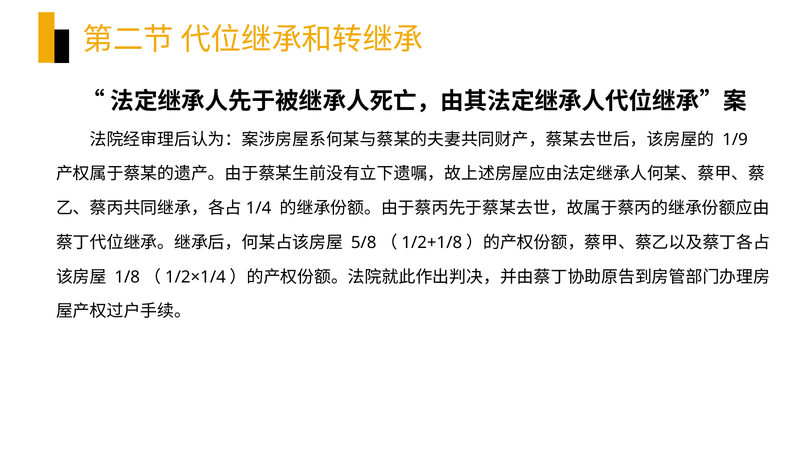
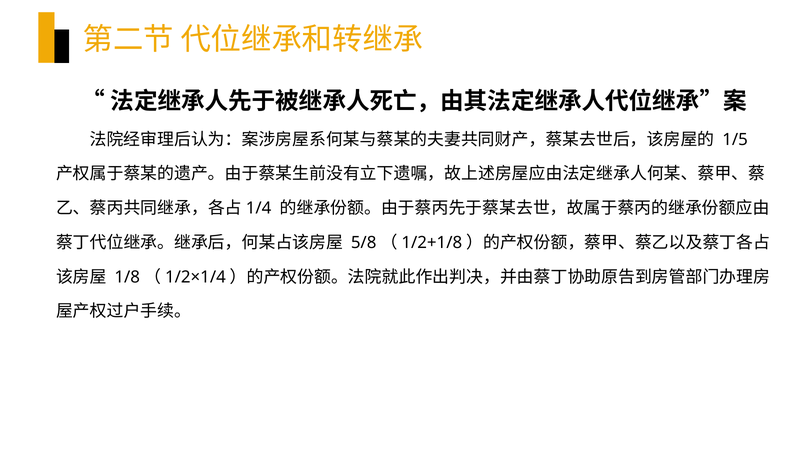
1/9: 1/9 -> 1/5
